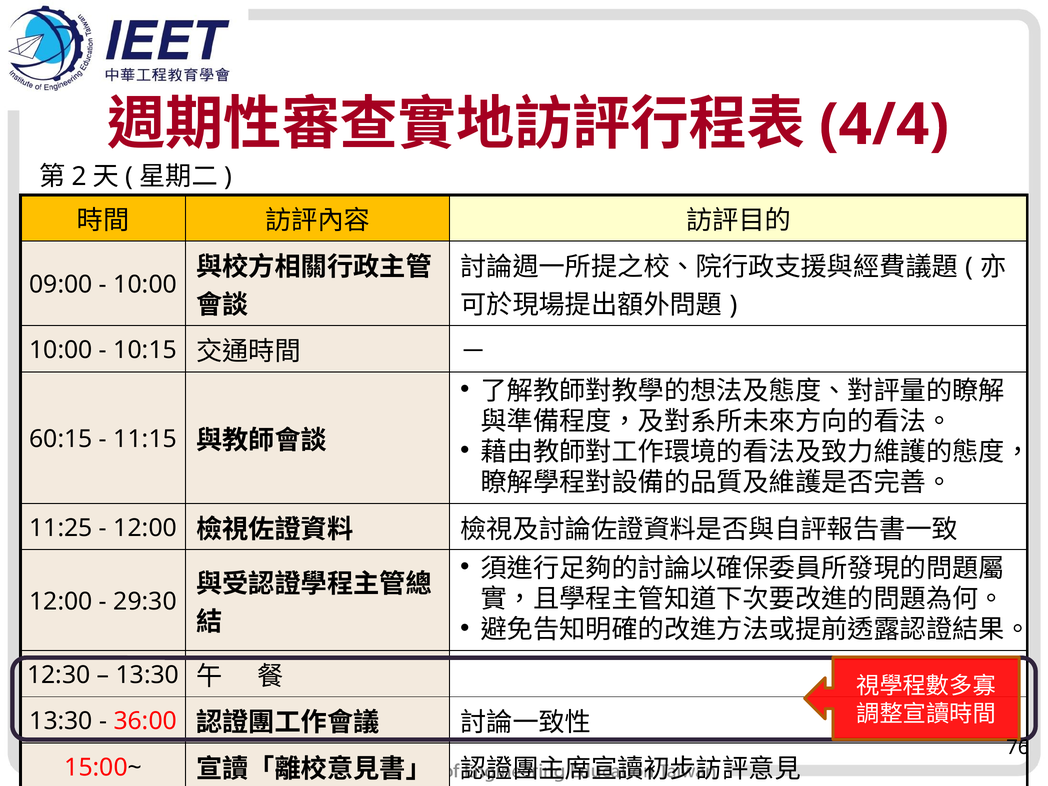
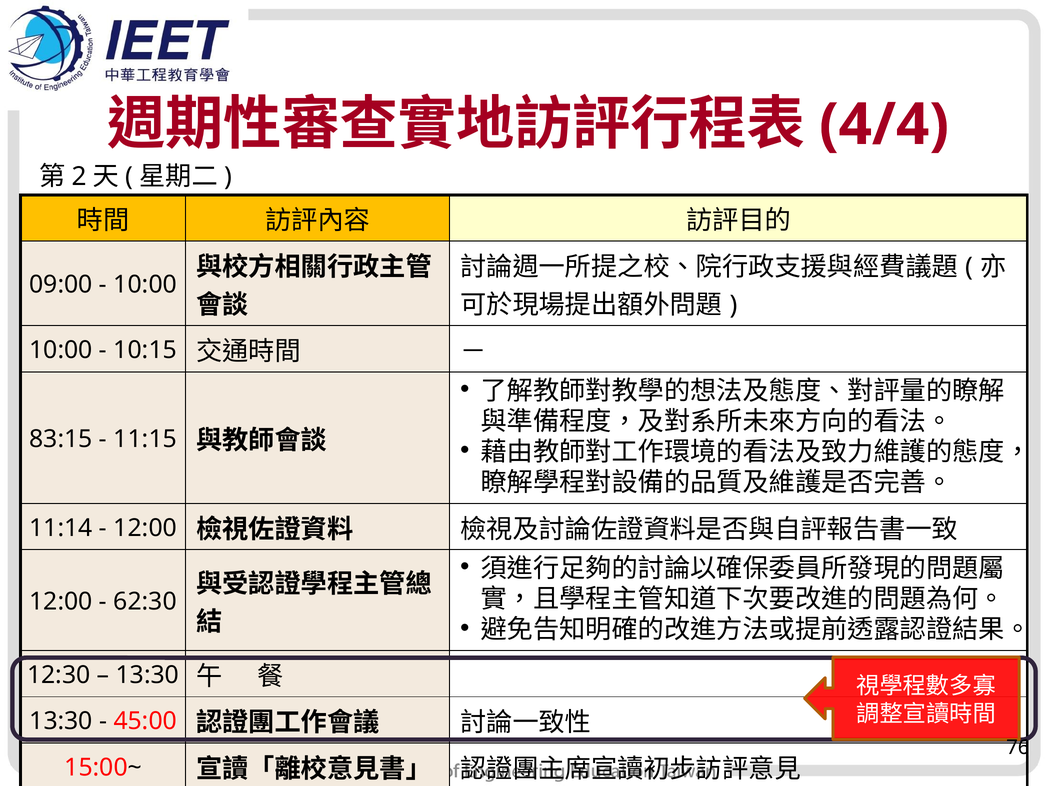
60:15: 60:15 -> 83:15
11:25: 11:25 -> 11:14
29:30: 29:30 -> 62:30
36:00: 36:00 -> 45:00
